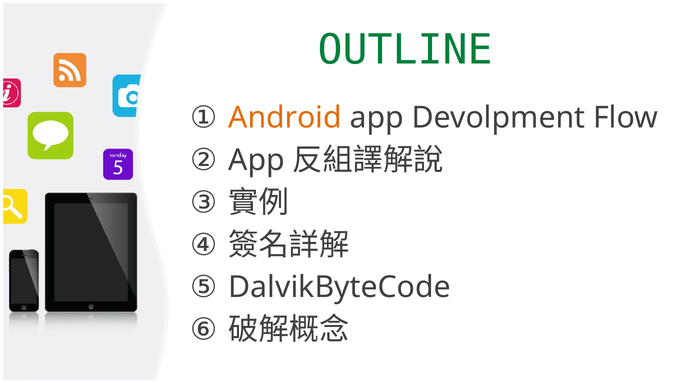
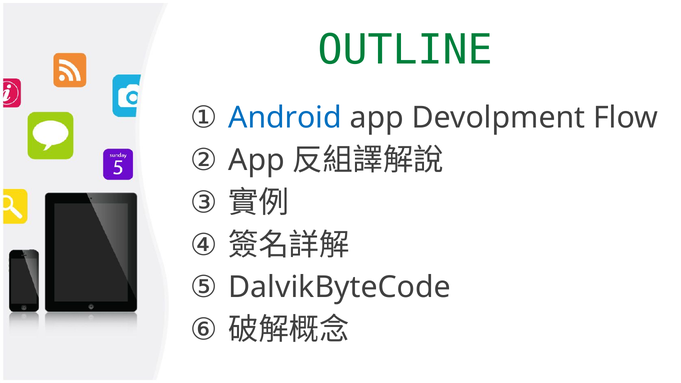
Android colour: orange -> blue
